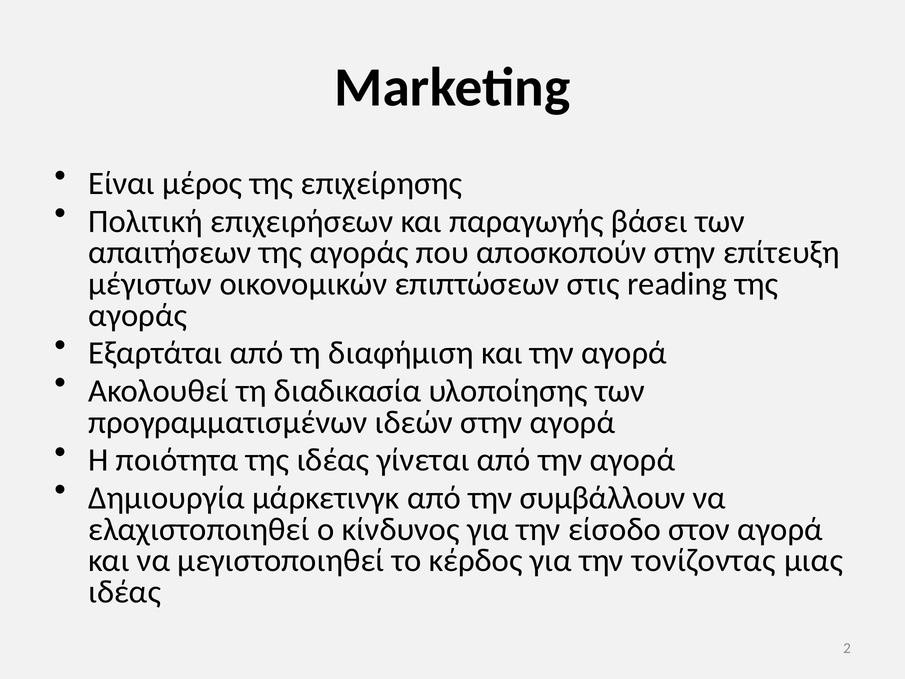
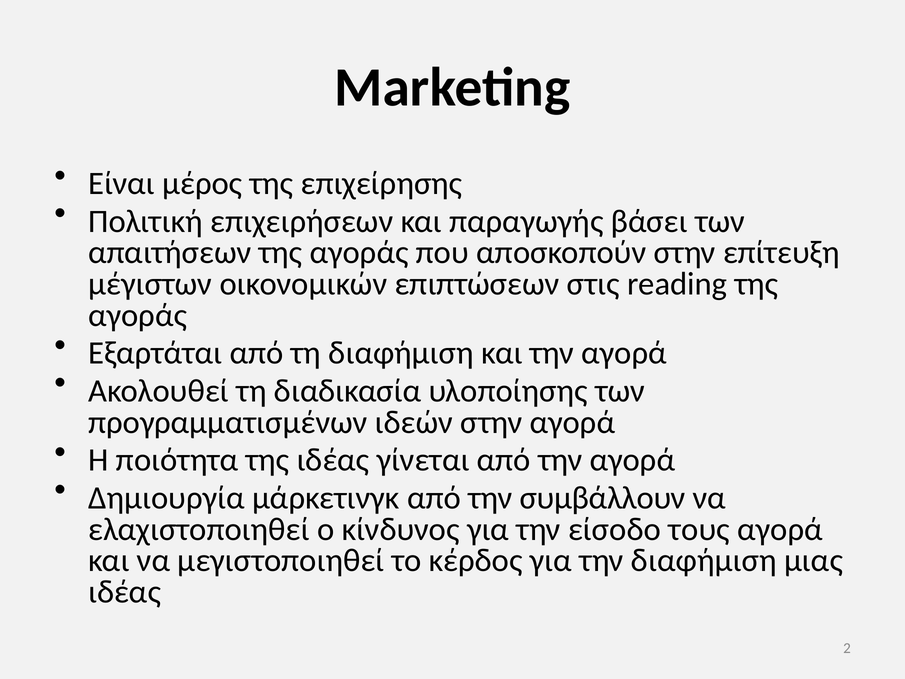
στον: στον -> τους
την τονίζοντας: τονίζοντας -> διαφήμιση
